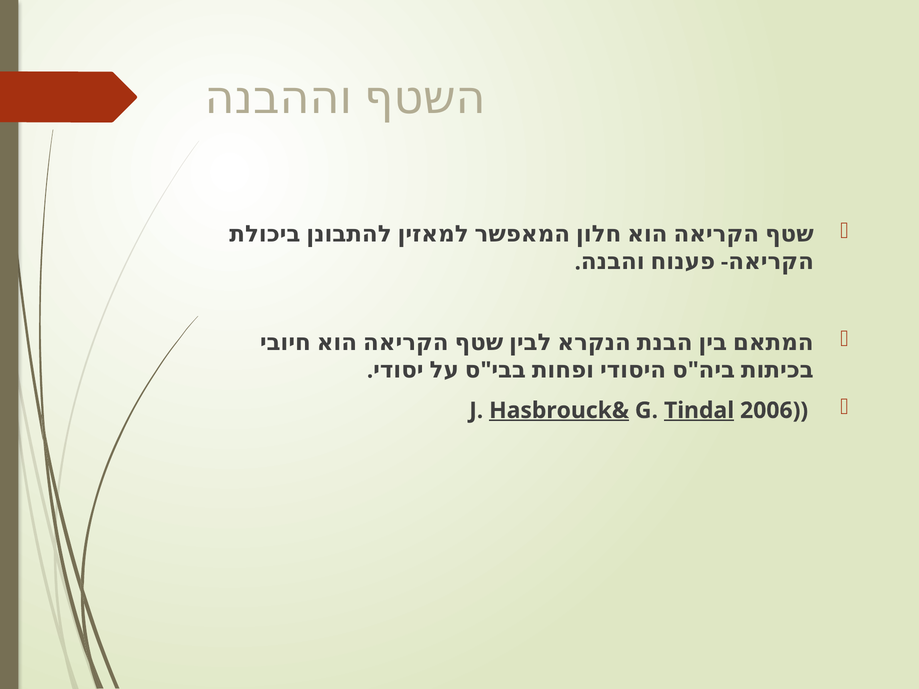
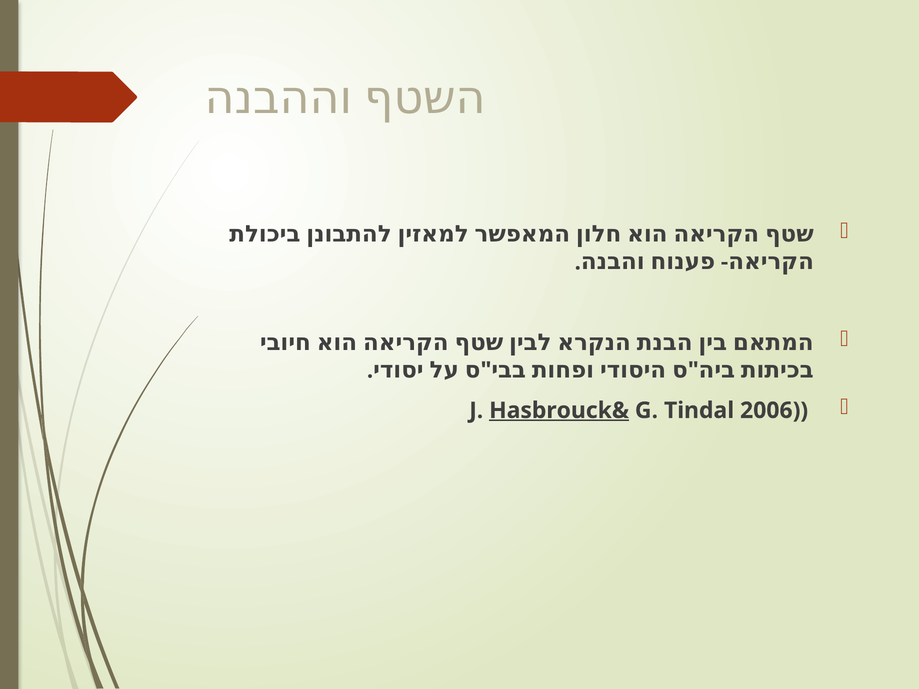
Tindal underline: present -> none
